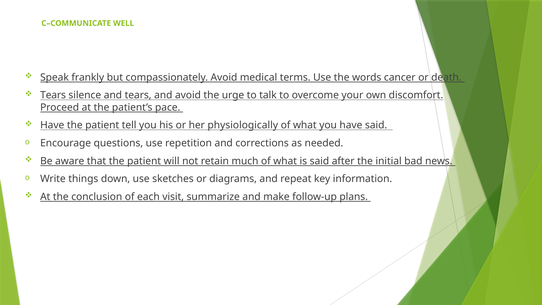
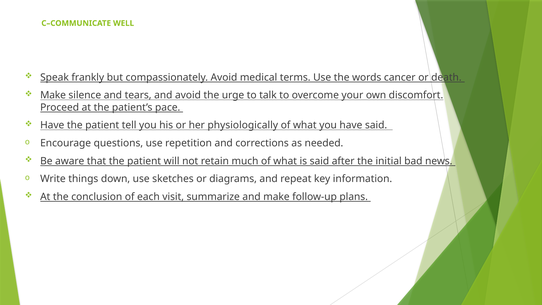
Tears at (53, 95): Tears -> Make
